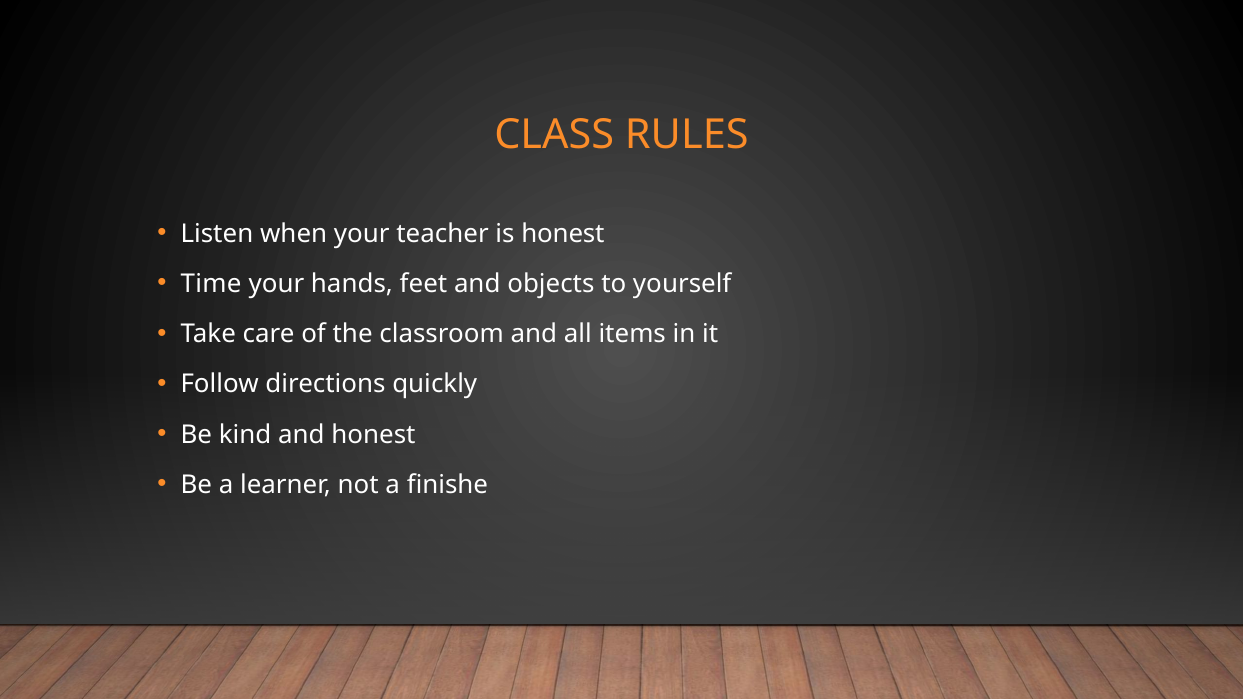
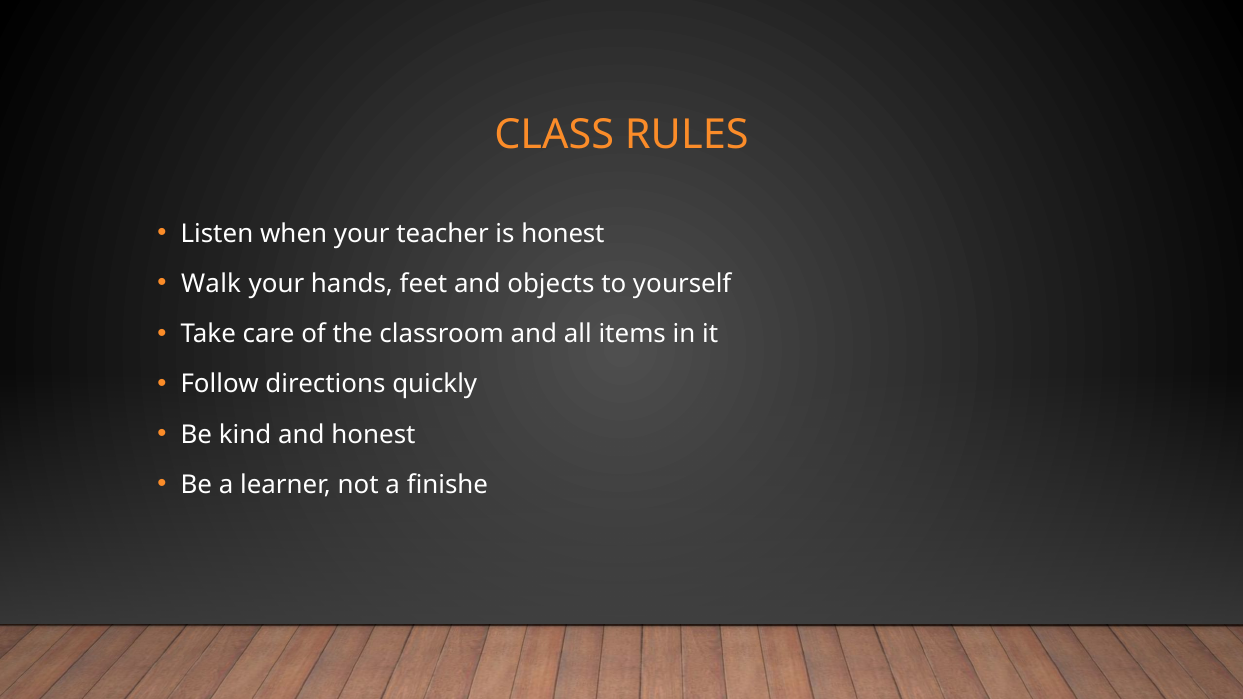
Time: Time -> Walk
